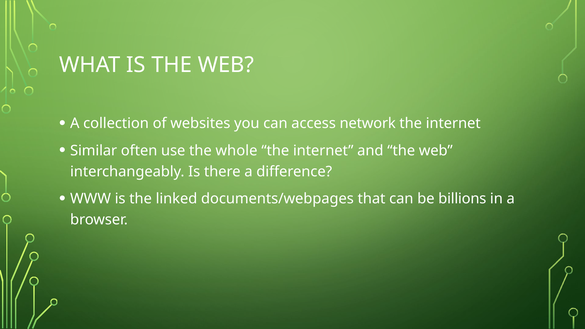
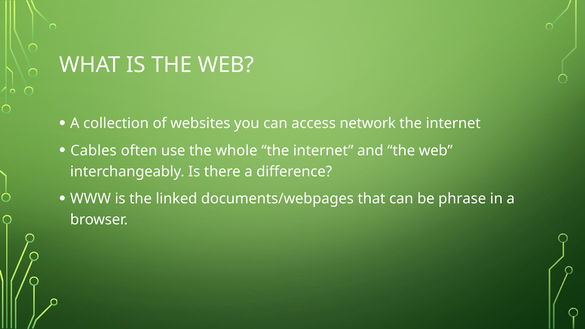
Similar: Similar -> Cables
billions: billions -> phrase
